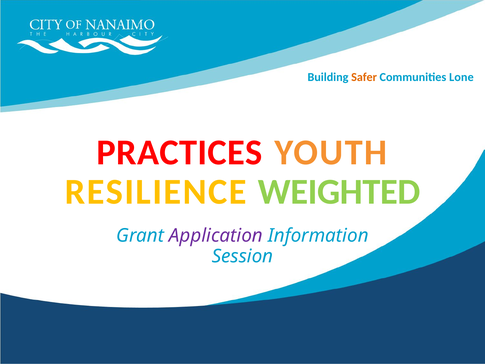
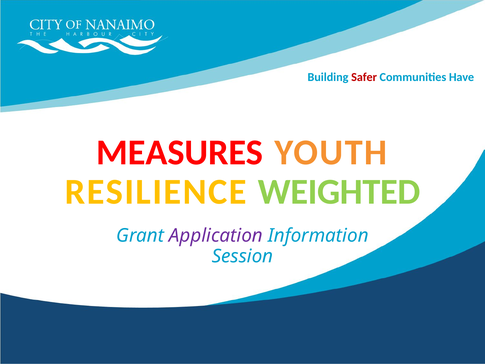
Safer colour: orange -> red
Lone: Lone -> Have
PRACTICES: PRACTICES -> MEASURES
